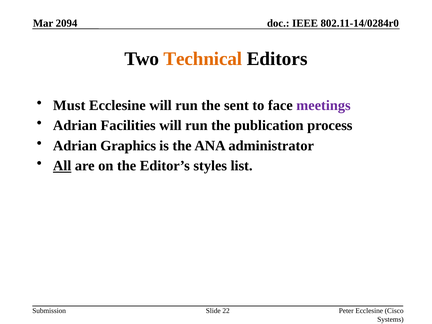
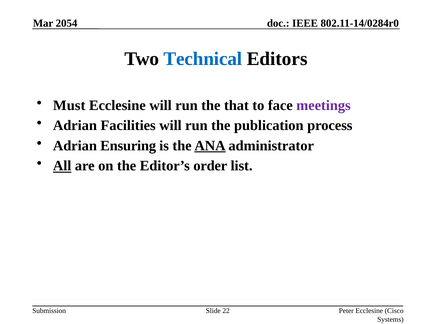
2094: 2094 -> 2054
Technical colour: orange -> blue
sent: sent -> that
Graphics: Graphics -> Ensuring
ANA underline: none -> present
styles: styles -> order
